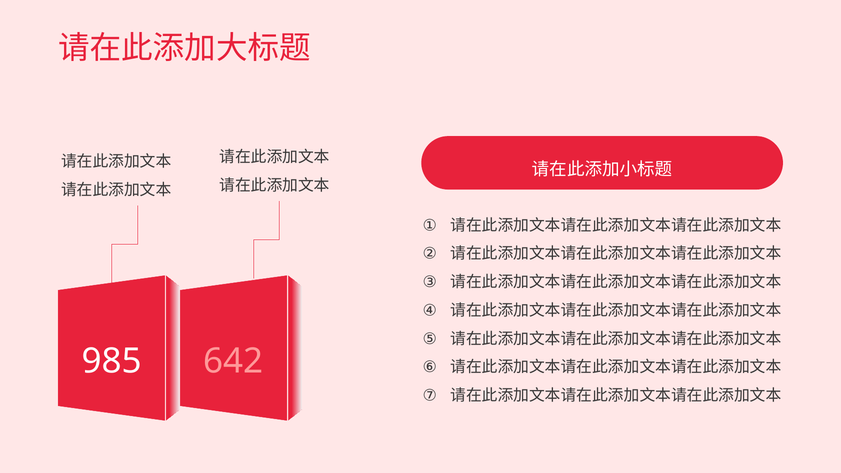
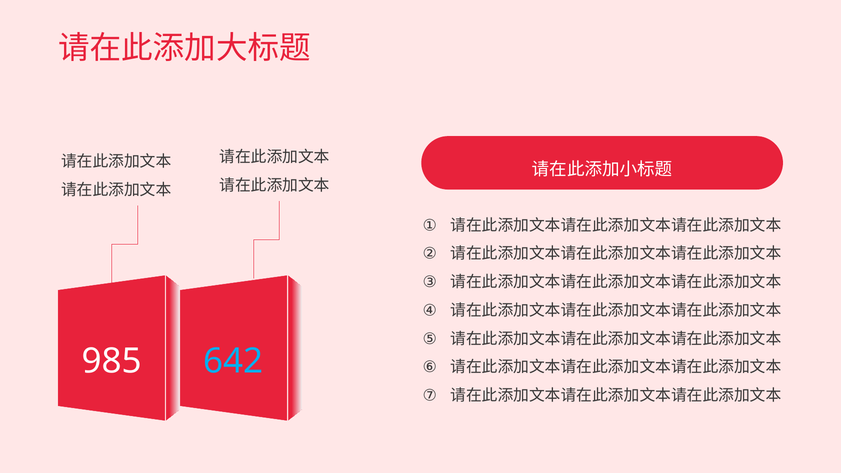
642 colour: pink -> light blue
